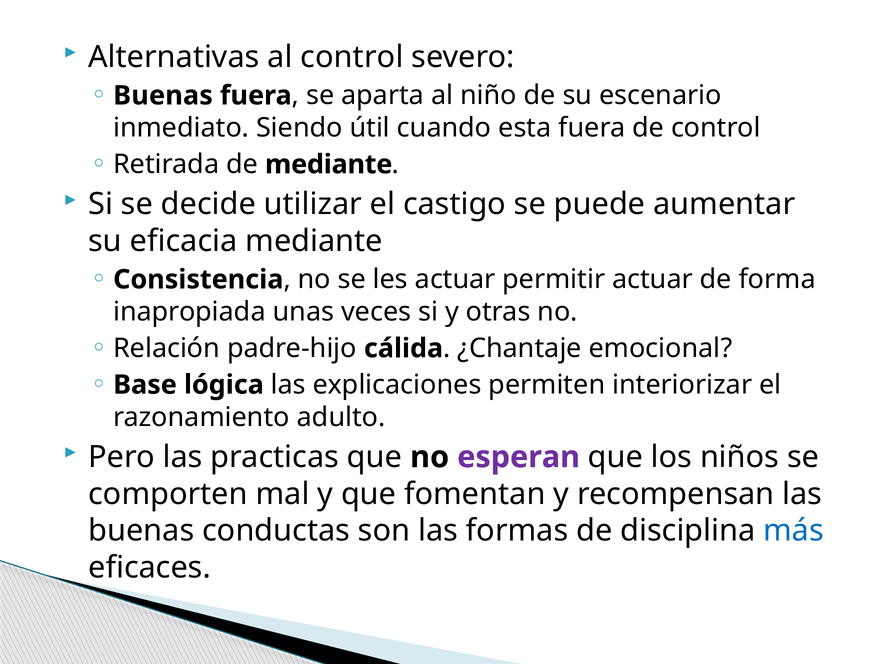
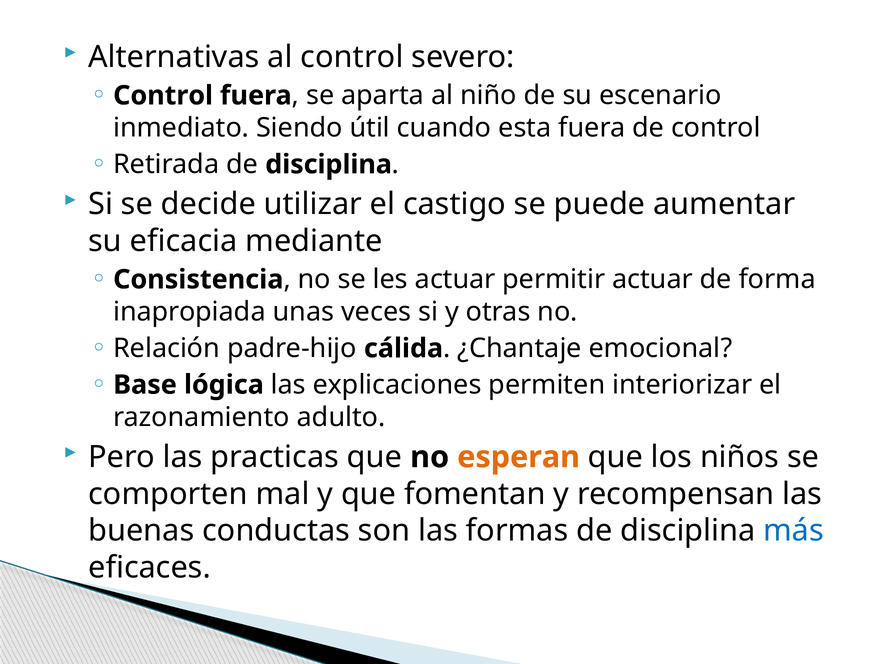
Buenas at (163, 96): Buenas -> Control
Retirada de mediante: mediante -> disciplina
esperan colour: purple -> orange
